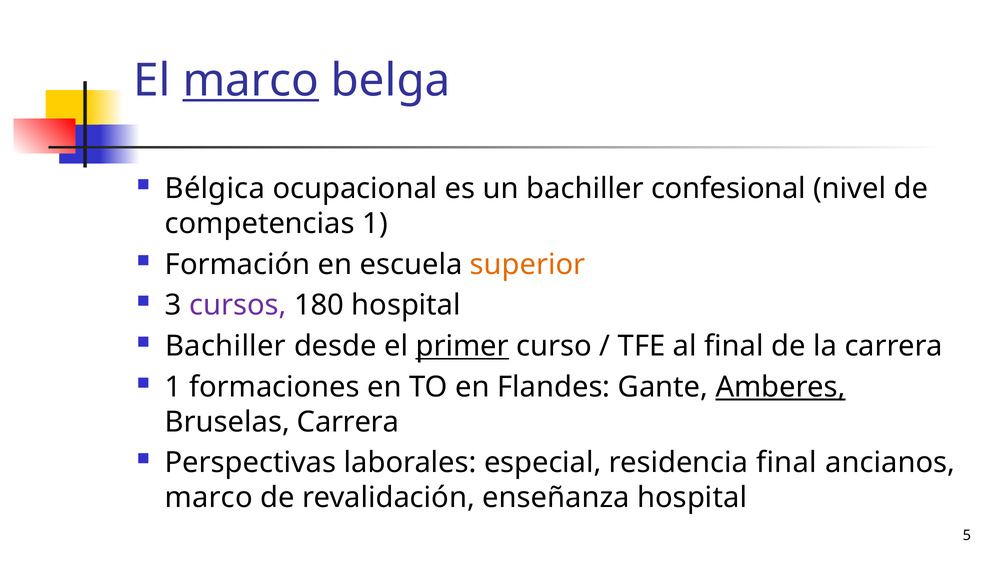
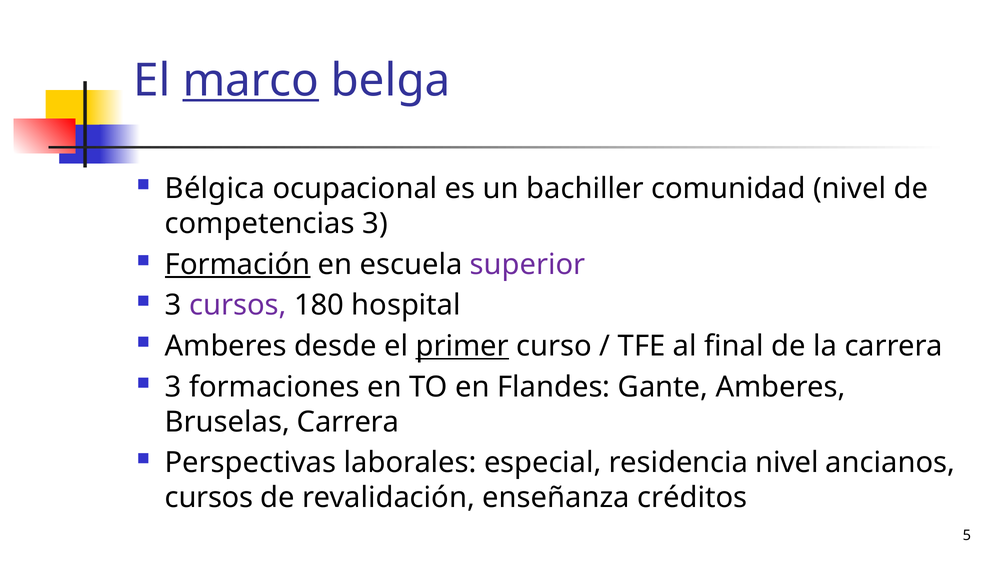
confesional: confesional -> comunidad
competencias 1: 1 -> 3
Formación underline: none -> present
superior colour: orange -> purple
Bachiller at (226, 346): Bachiller -> Amberes
1 at (173, 387): 1 -> 3
Amberes at (781, 387) underline: present -> none
residencia final: final -> nivel
marco at (209, 498): marco -> cursos
enseñanza hospital: hospital -> créditos
